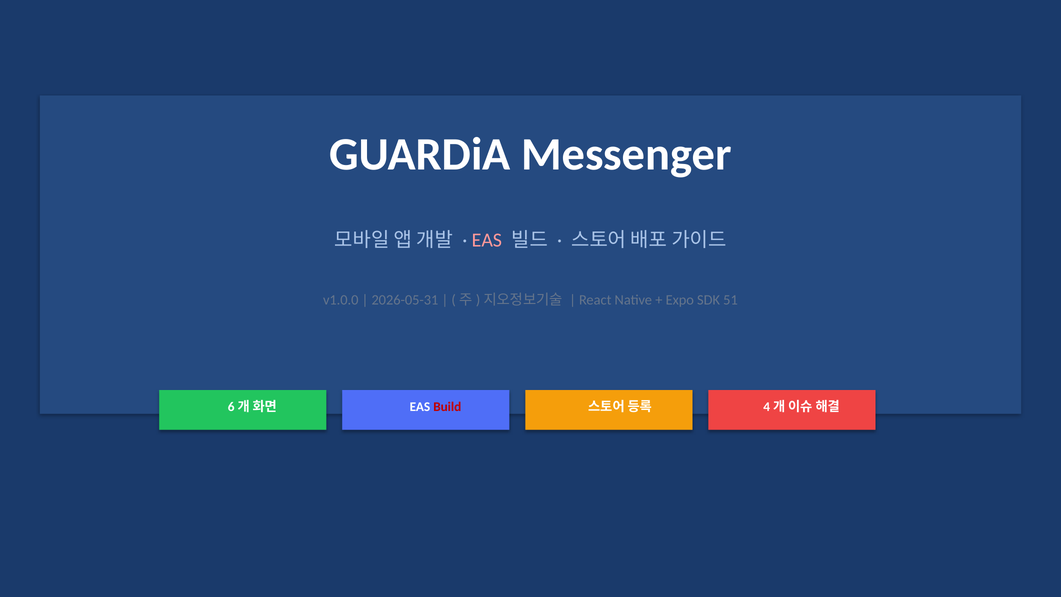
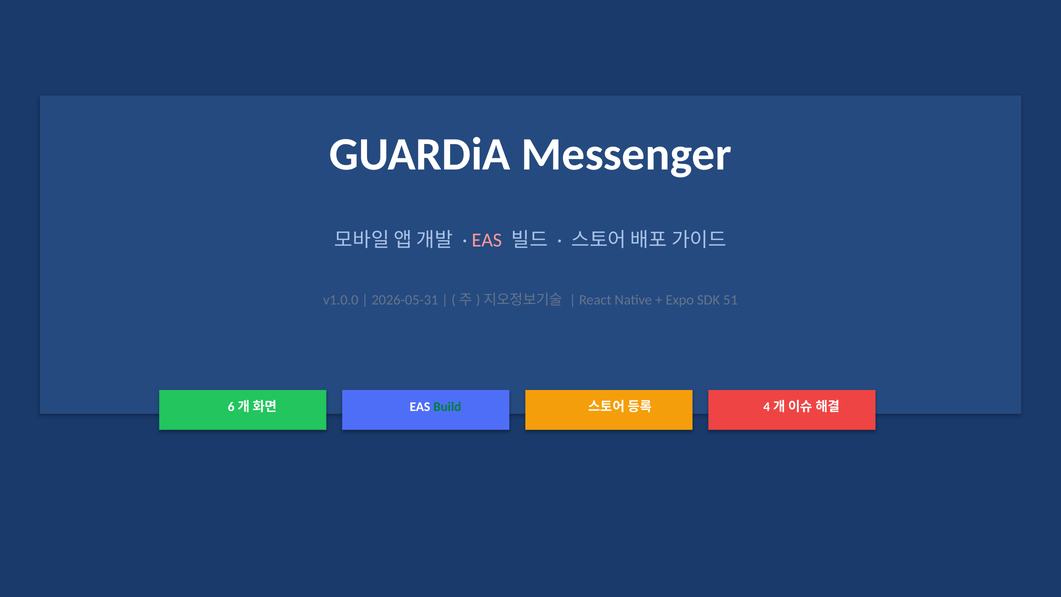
Build colour: red -> green
